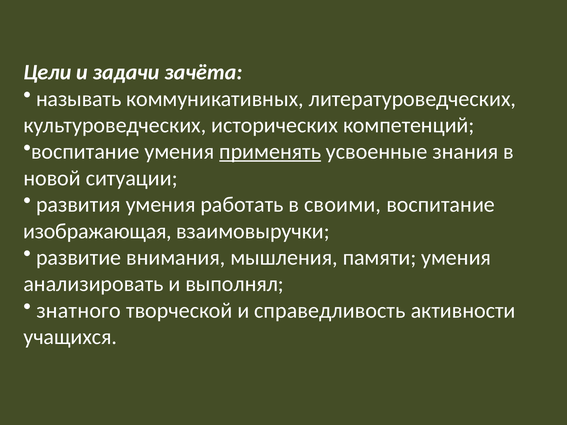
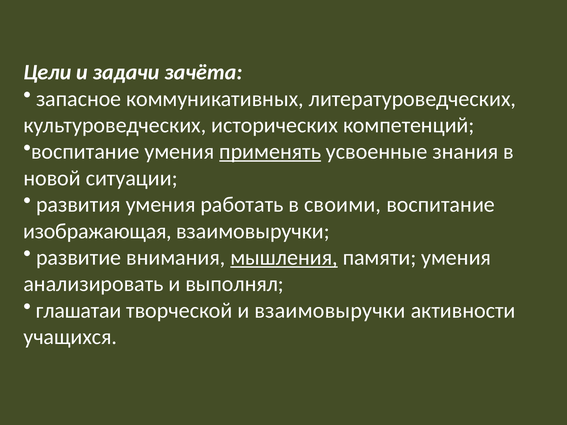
называть: называть -> запасное
мышления underline: none -> present
знатного: знатного -> глашатаи
и справедливость: справедливость -> взаимовыручки
